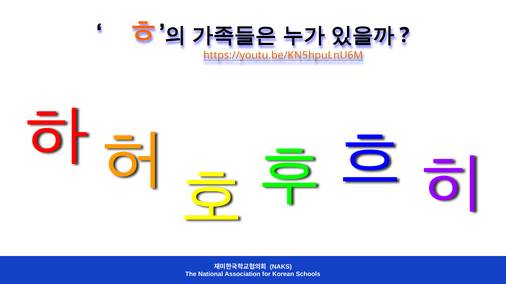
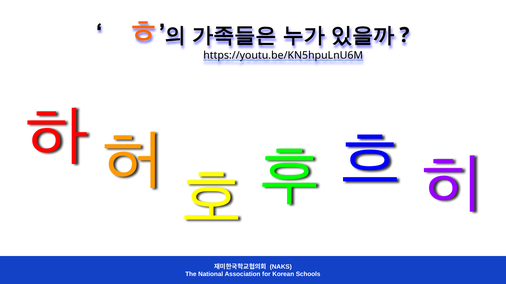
https://youtu.be/KN5hpuLnU6M colour: orange -> black
